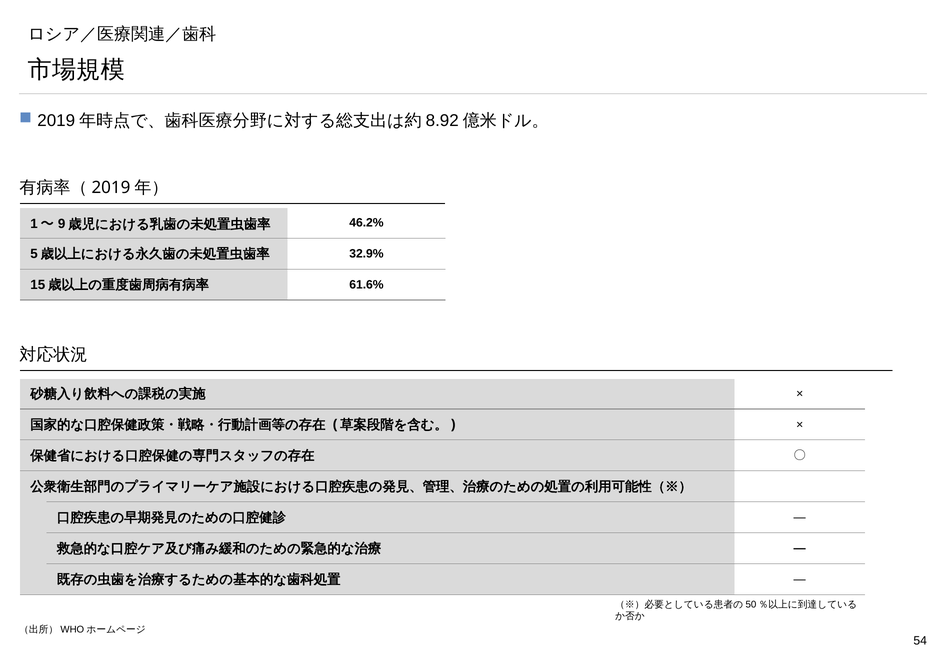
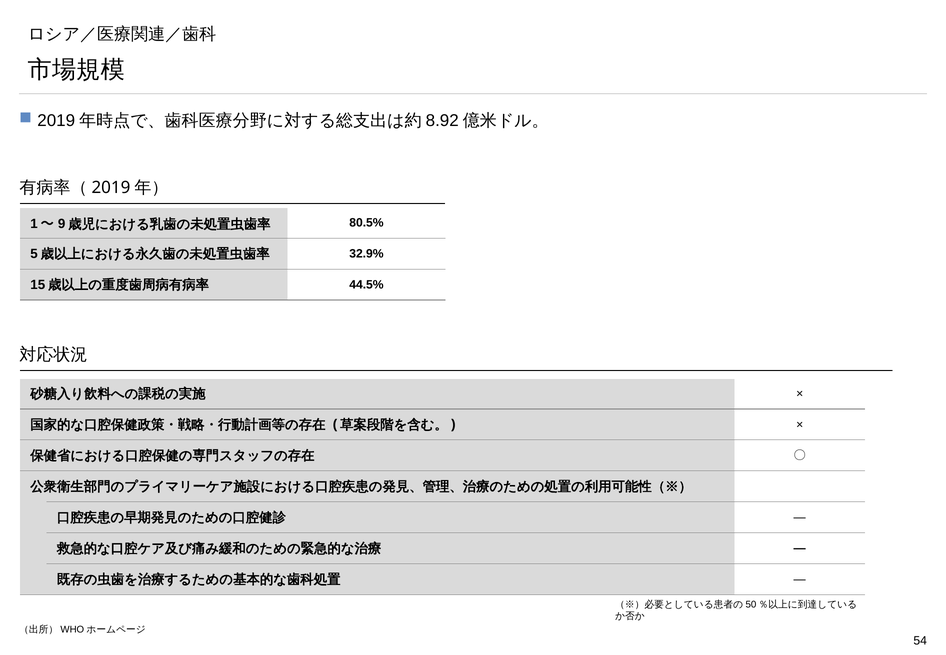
46.2%: 46.2% -> 80.5%
61.6%: 61.6% -> 44.5%
